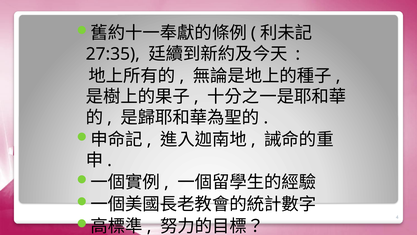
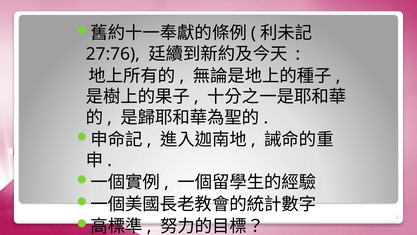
27:35: 27:35 -> 27:76
